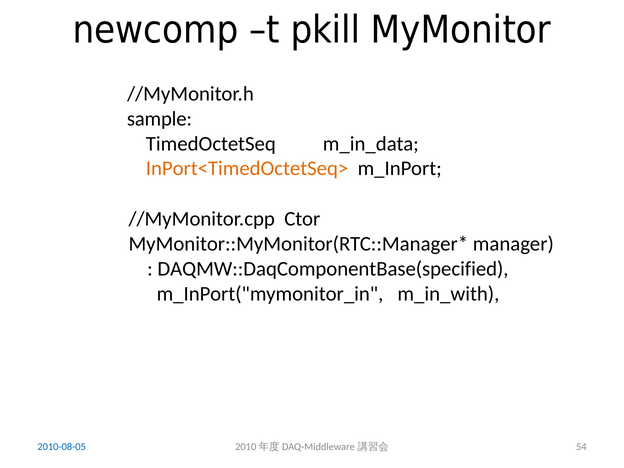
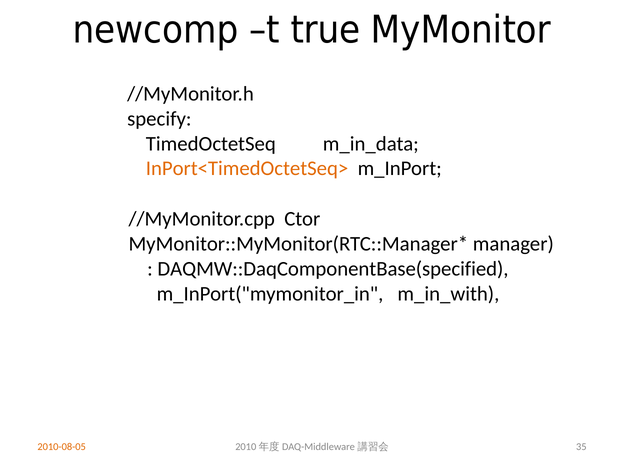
pkill: pkill -> true
sample: sample -> specify
2010-08-05 colour: blue -> orange
54: 54 -> 35
